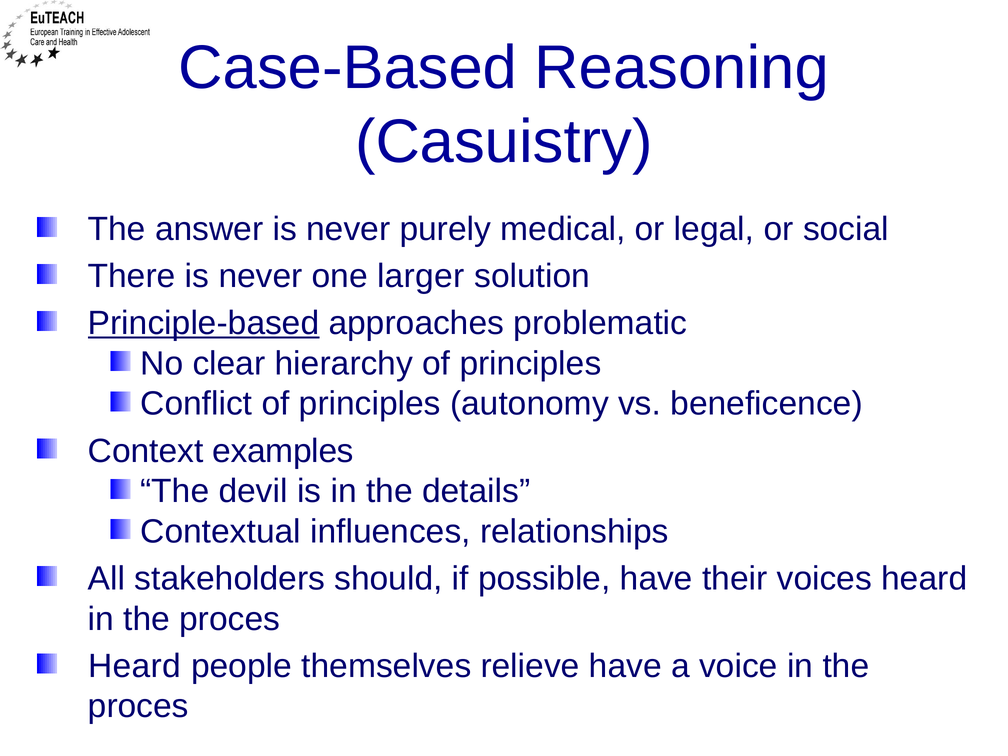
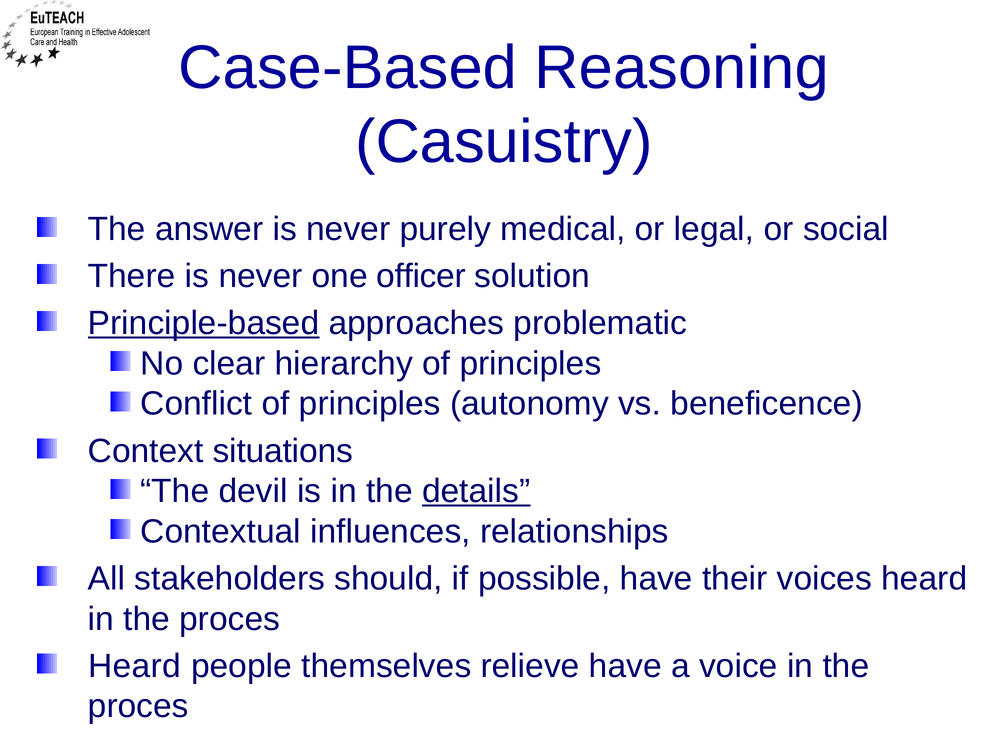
larger: larger -> officer
examples: examples -> situations
details underline: none -> present
